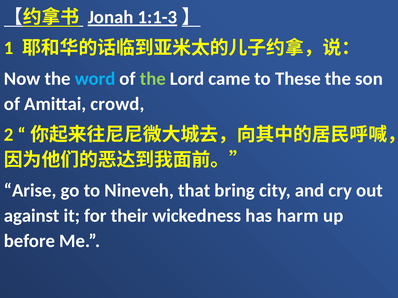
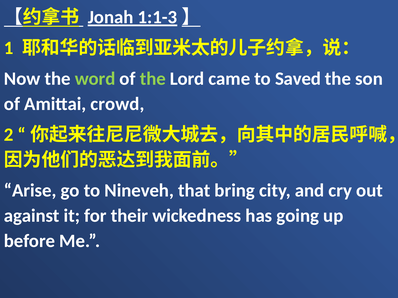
word colour: light blue -> light green
These: These -> Saved
harm: harm -> going
